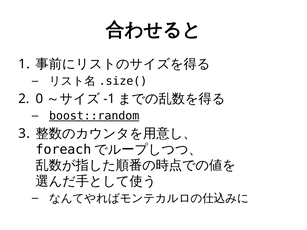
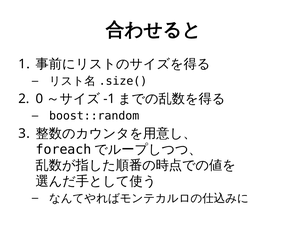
boost::random underline: present -> none
